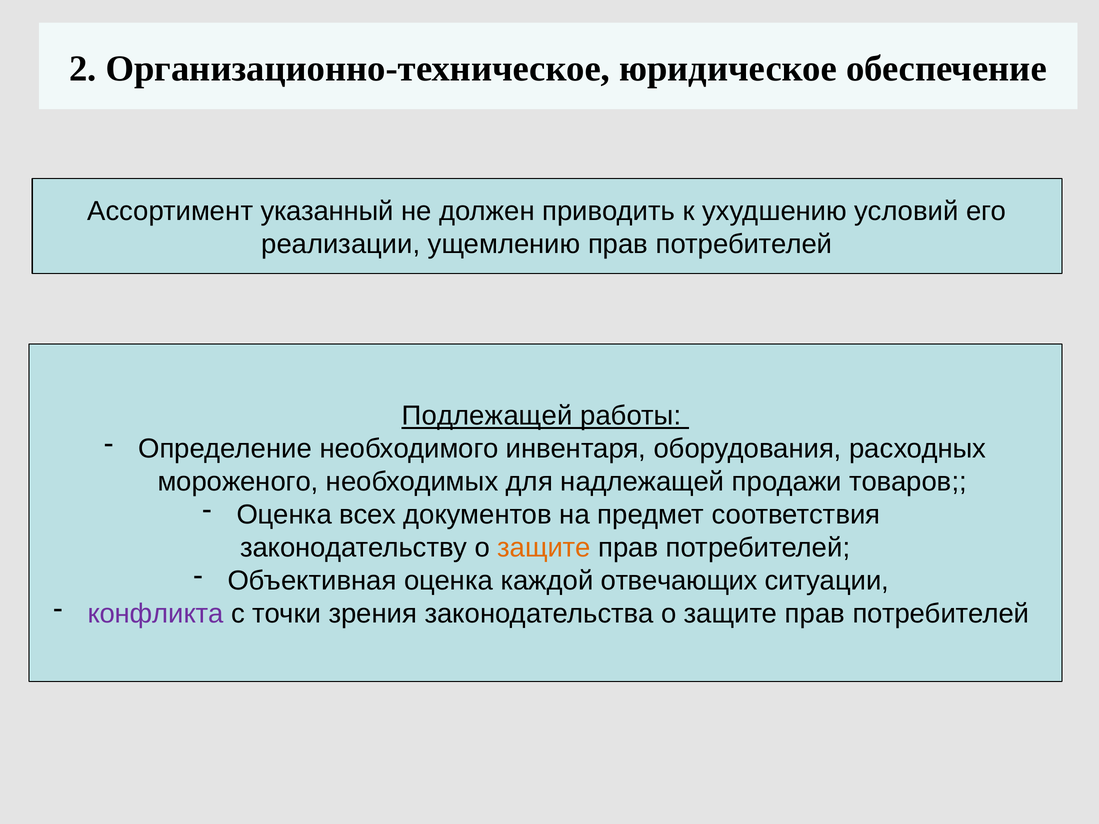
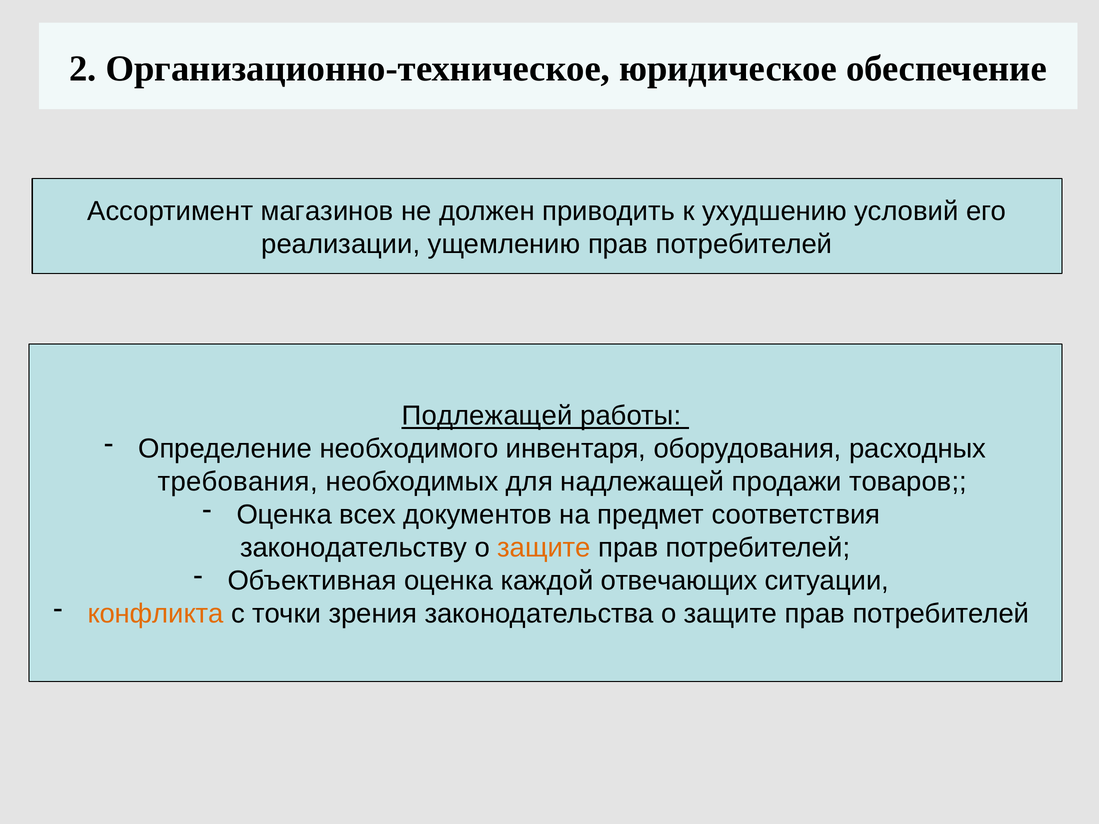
указанный: указанный -> магазинов
мороженого: мороженого -> требования
конфликта colour: purple -> orange
